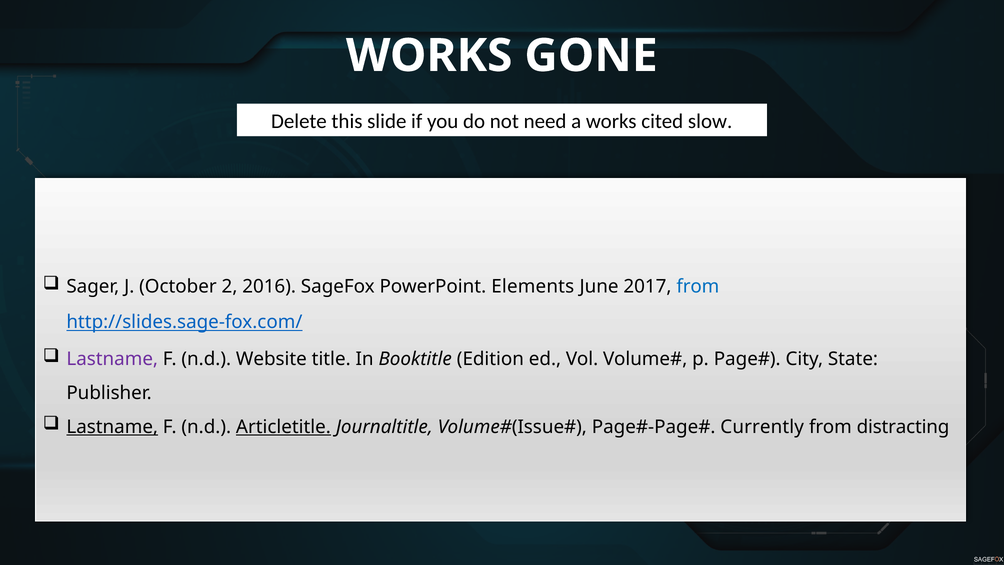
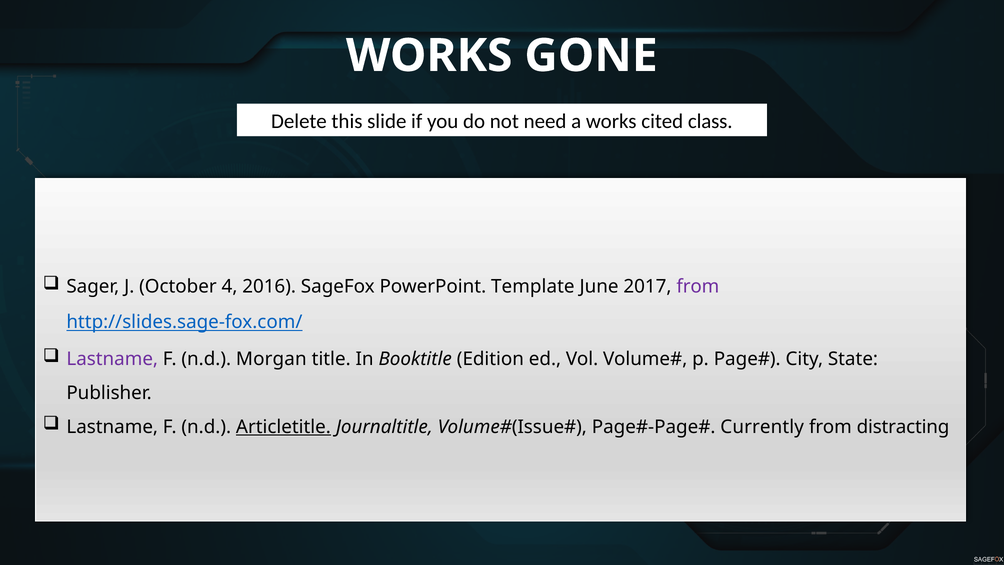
slow: slow -> class
2: 2 -> 4
Elements: Elements -> Template
from at (698, 287) colour: blue -> purple
Website: Website -> Morgan
Lastname at (112, 427) underline: present -> none
